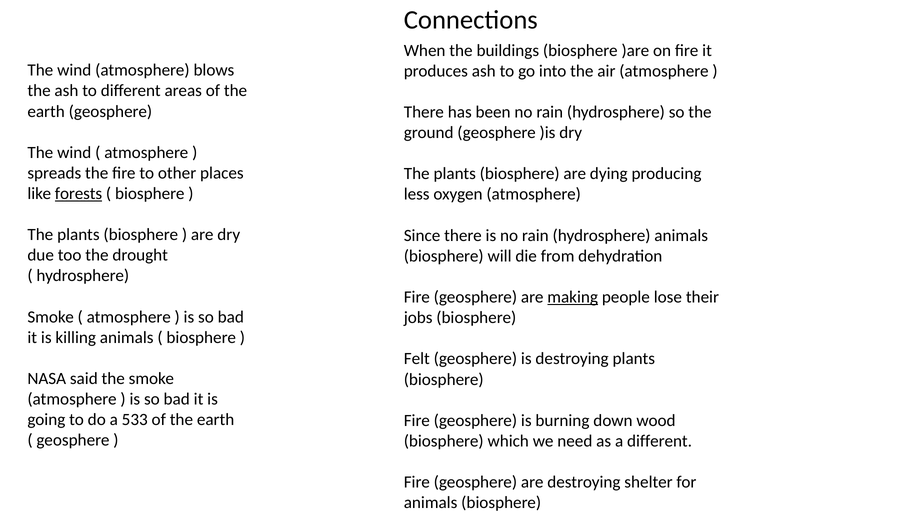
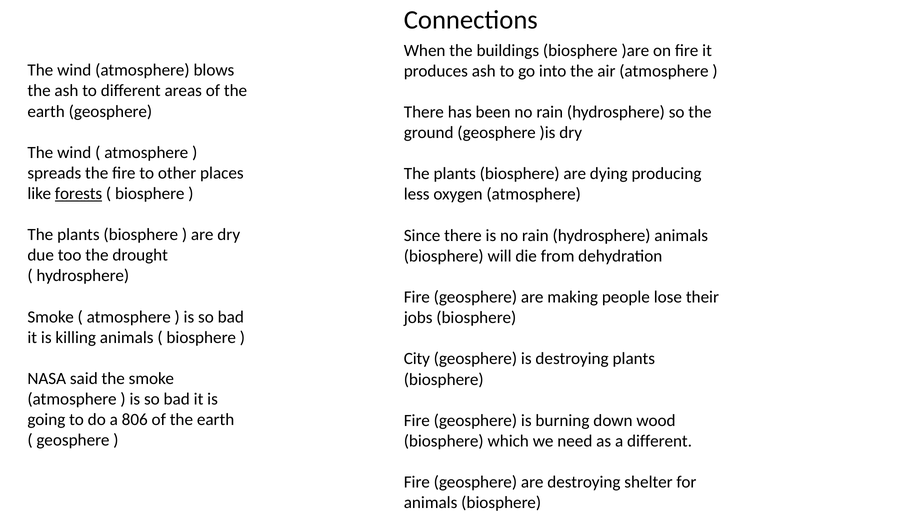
making underline: present -> none
Felt: Felt -> City
533: 533 -> 806
